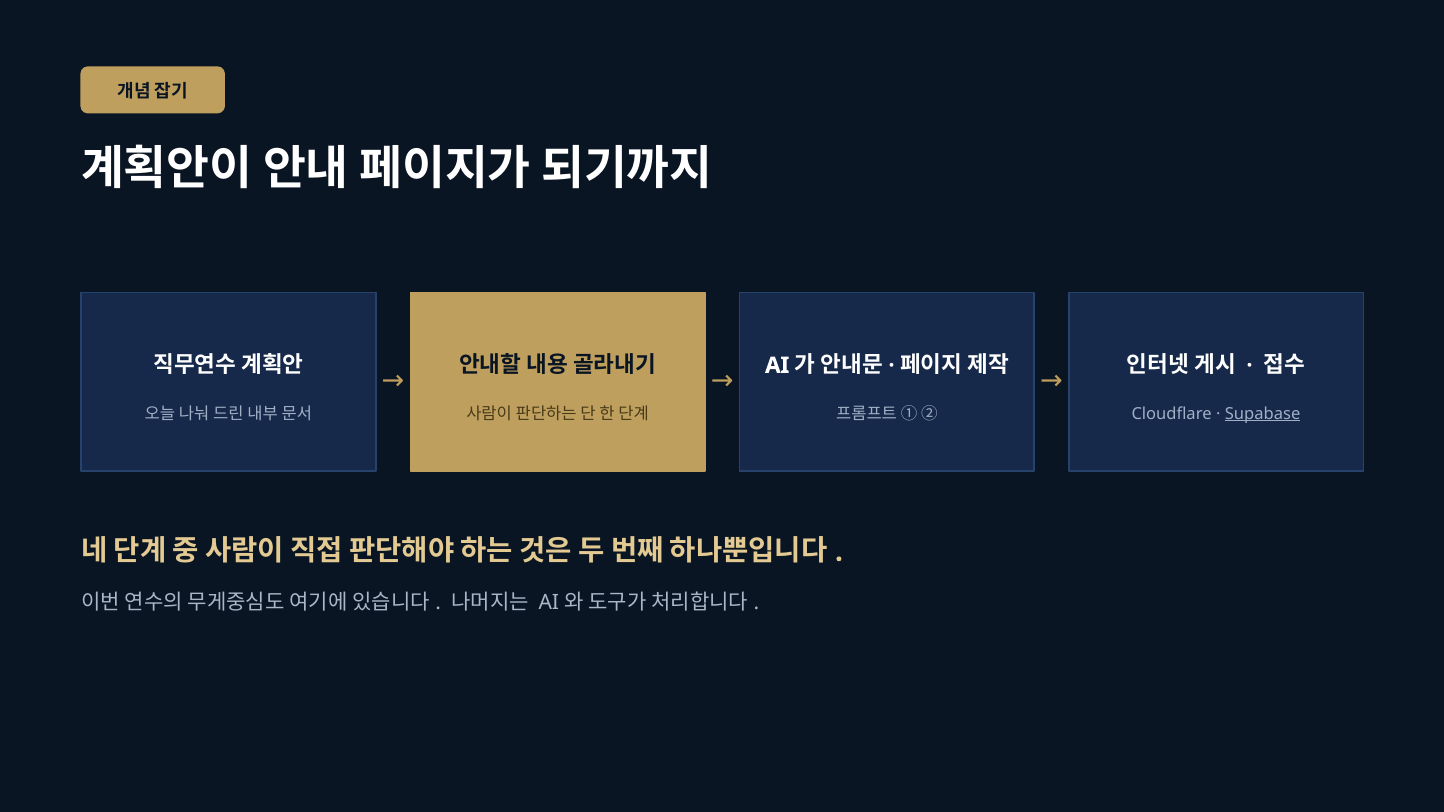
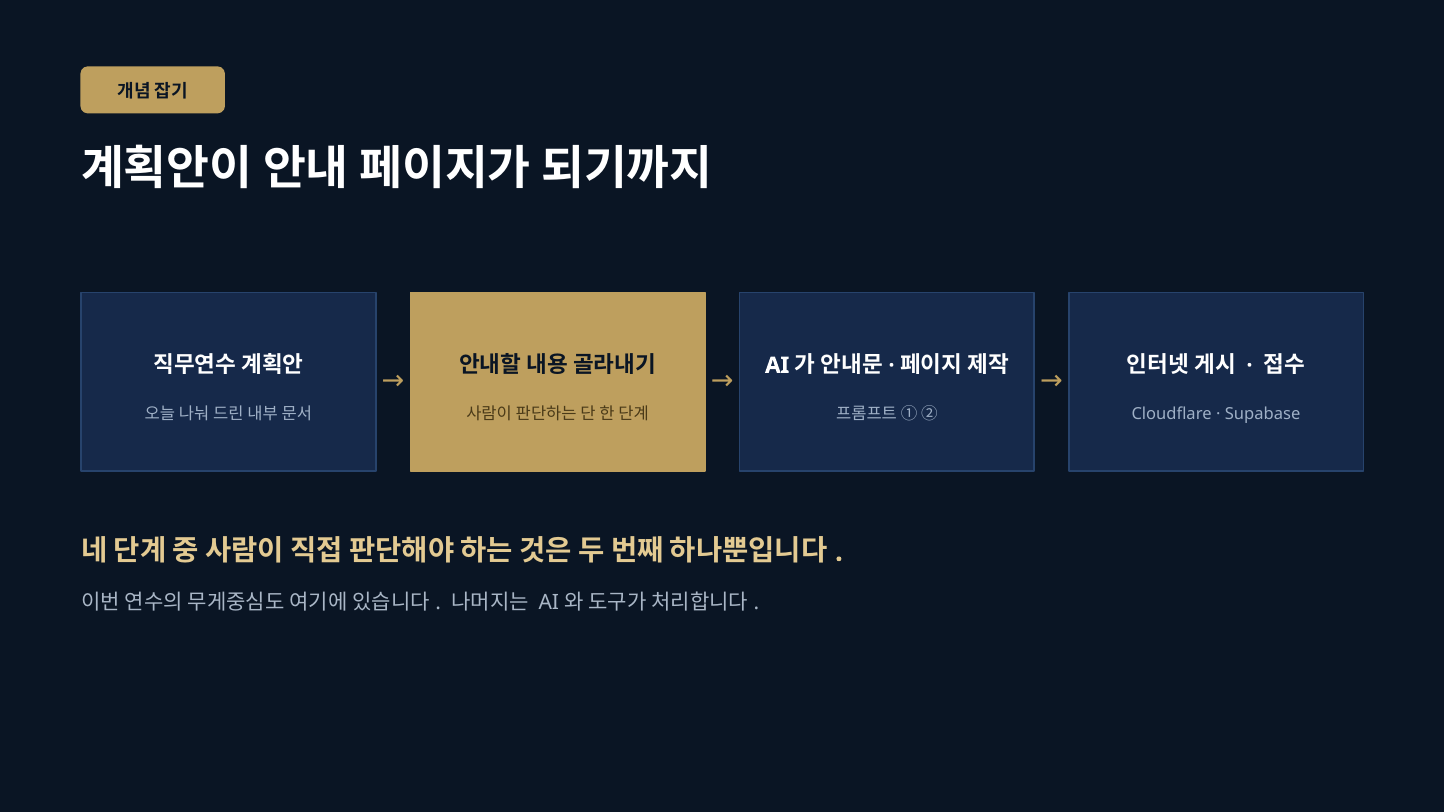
Supabase underline: present -> none
